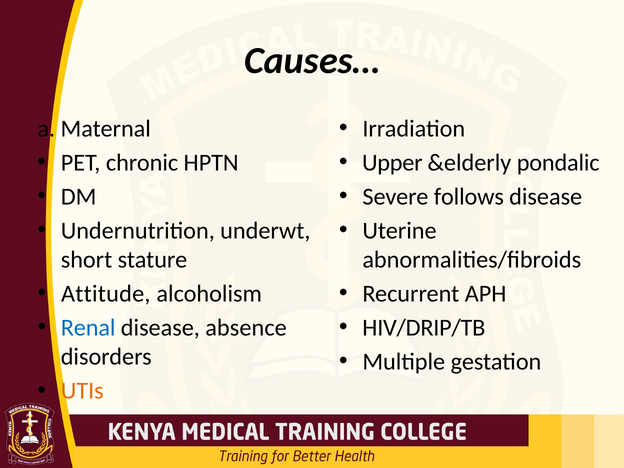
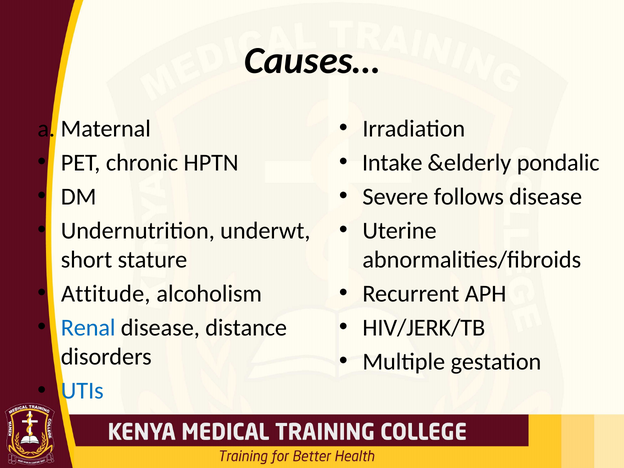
Upper: Upper -> Intake
absence: absence -> distance
HIV/DRIP/TB: HIV/DRIP/TB -> HIV/JERK/TB
UTIs colour: orange -> blue
